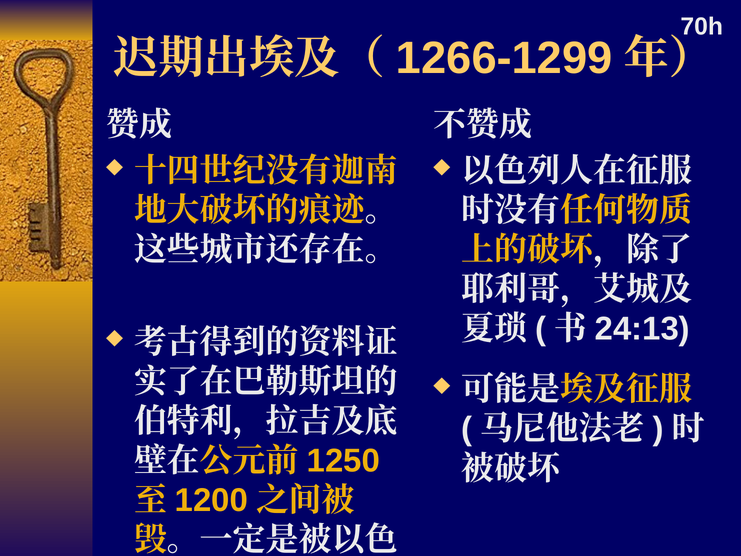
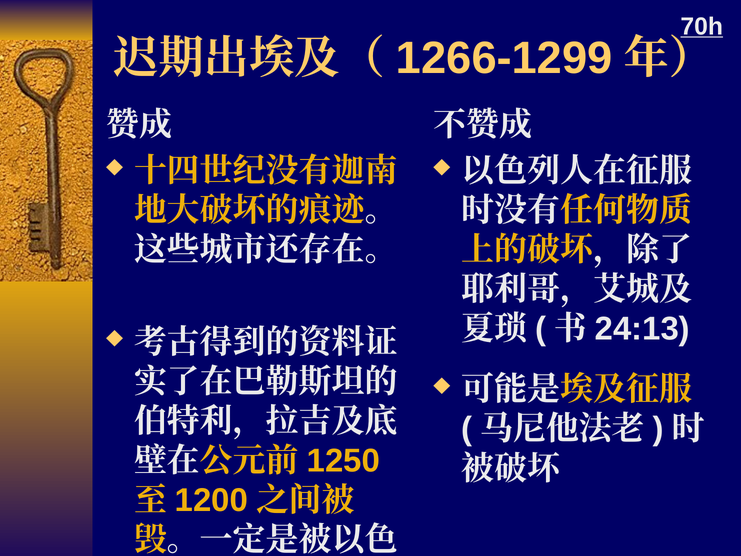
70h underline: none -> present
